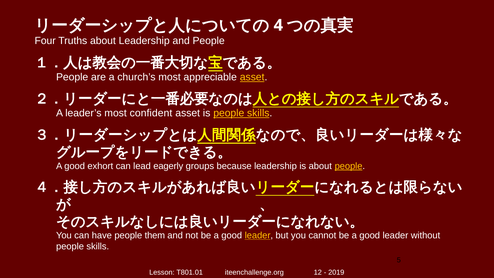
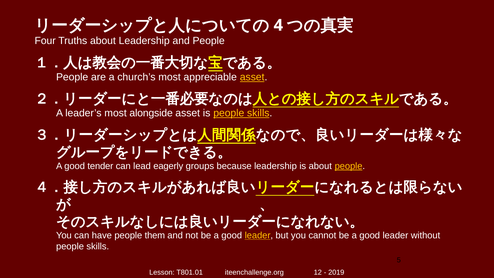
confident: confident -> alongside
exhort: exhort -> tender
